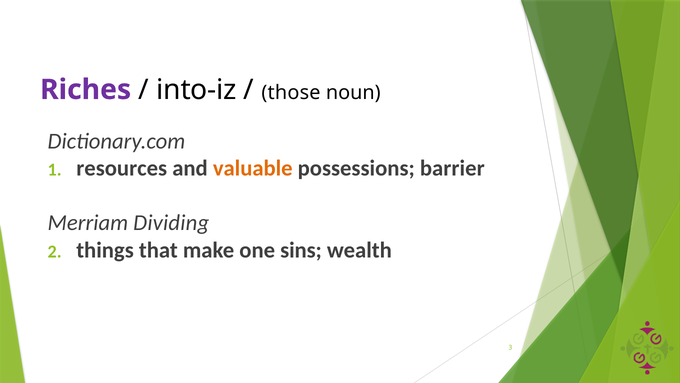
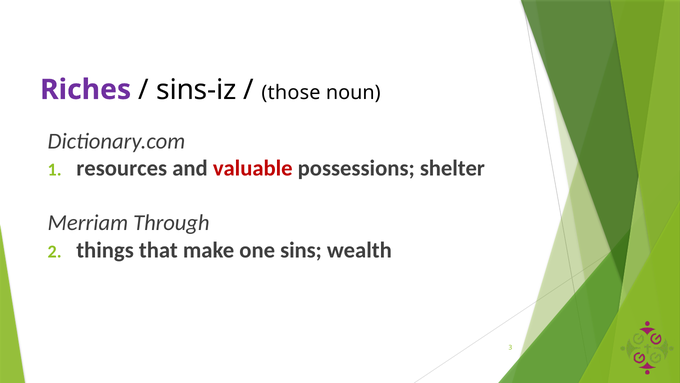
into-iz: into-iz -> sins-iz
valuable colour: orange -> red
barrier: barrier -> shelter
Dividing: Dividing -> Through
